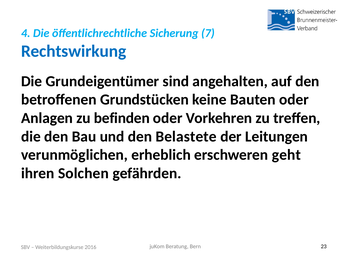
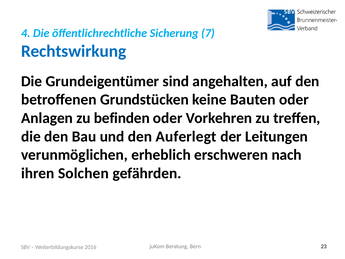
Belastete: Belastete -> Auferlegt
geht: geht -> nach
